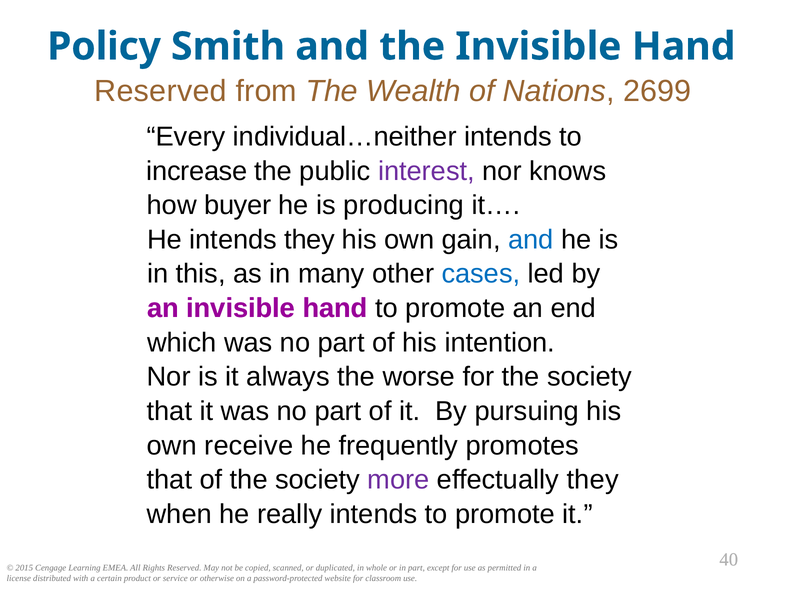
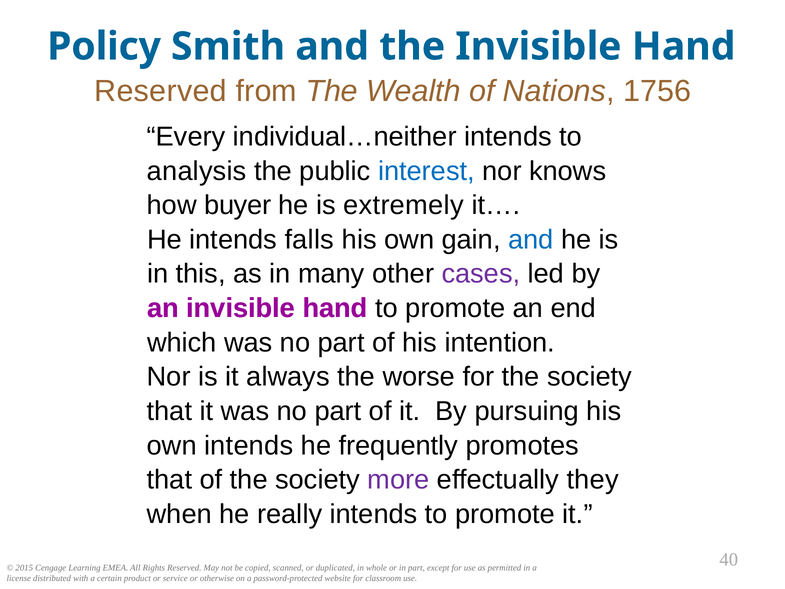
2699: 2699 -> 1756
increase: increase -> analysis
interest colour: purple -> blue
producing: producing -> extremely
intends they: they -> falls
cases colour: blue -> purple
own receive: receive -> intends
